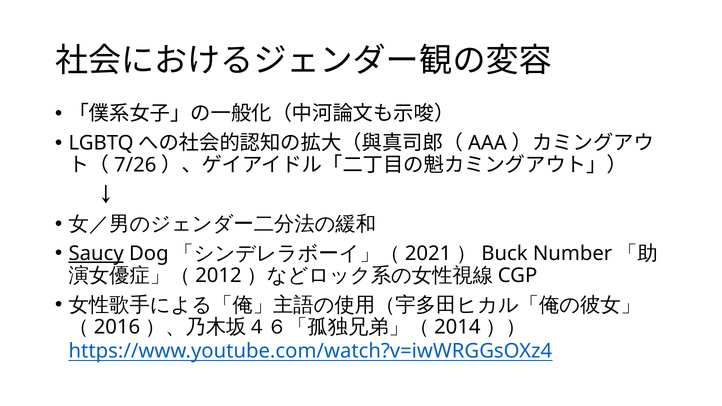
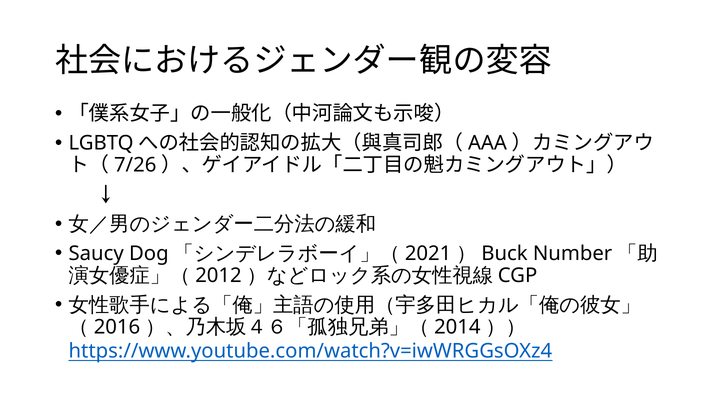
Saucy underline: present -> none
